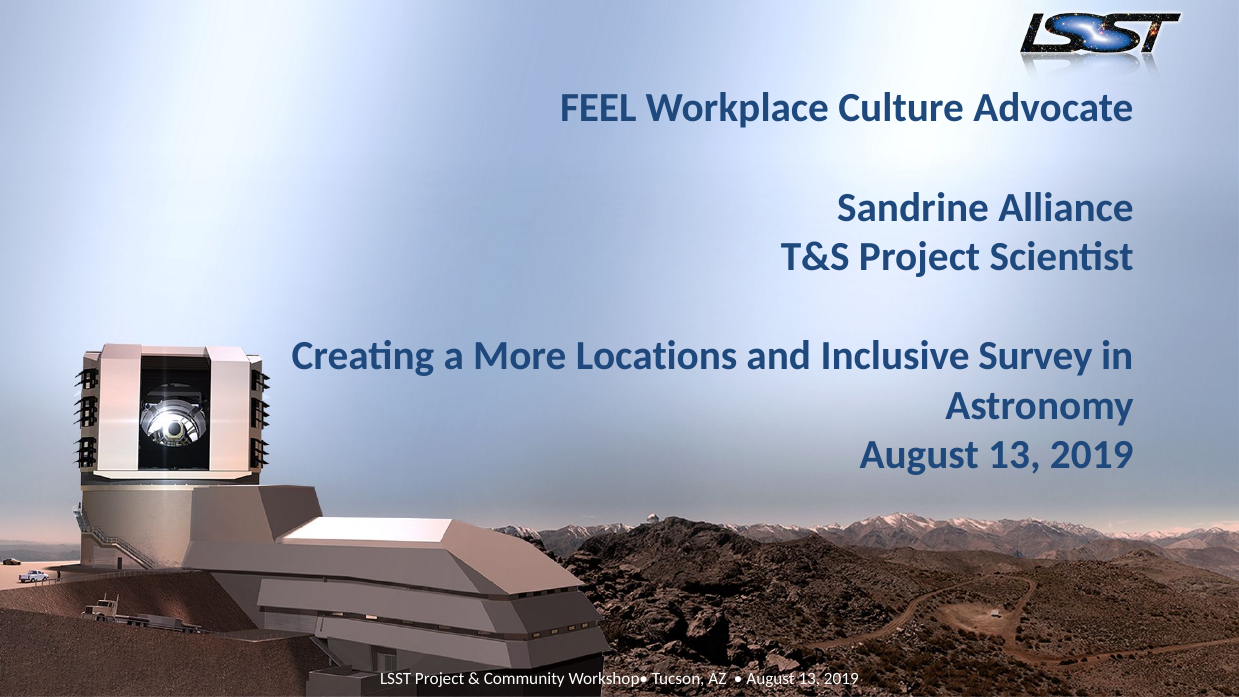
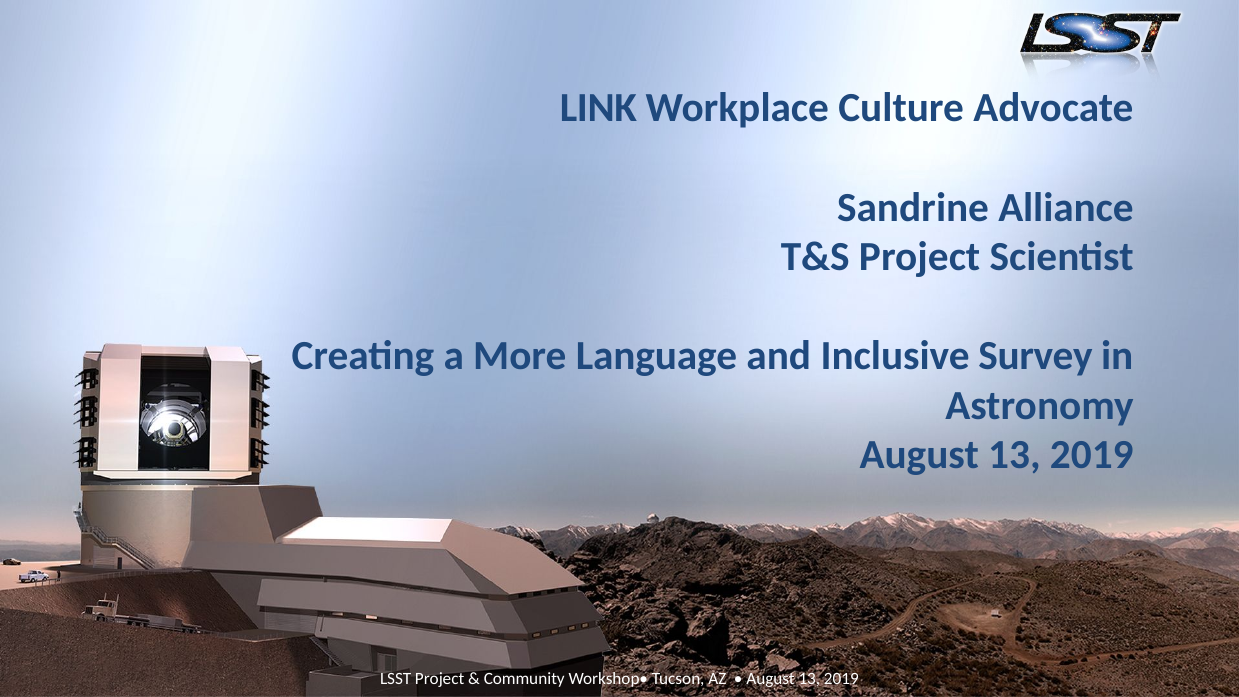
FEEL: FEEL -> LINK
Locations: Locations -> Language
